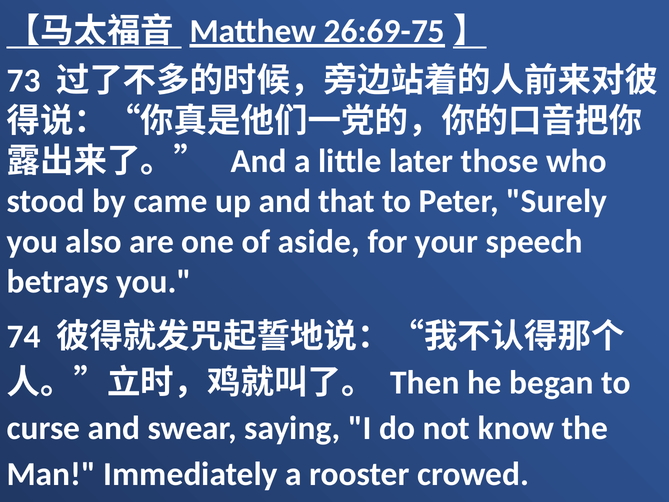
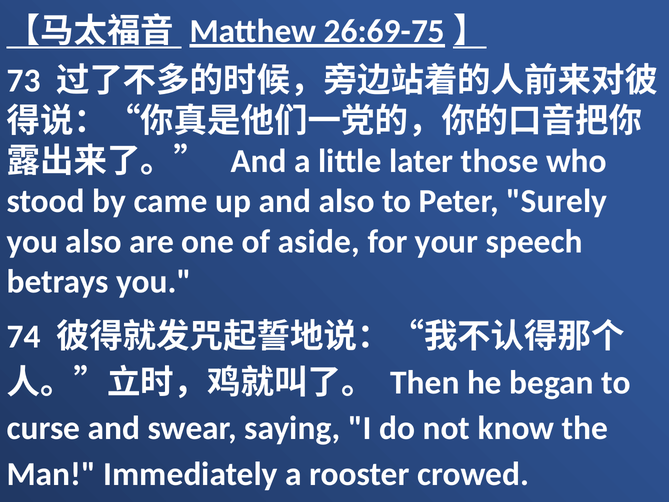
and that: that -> also
